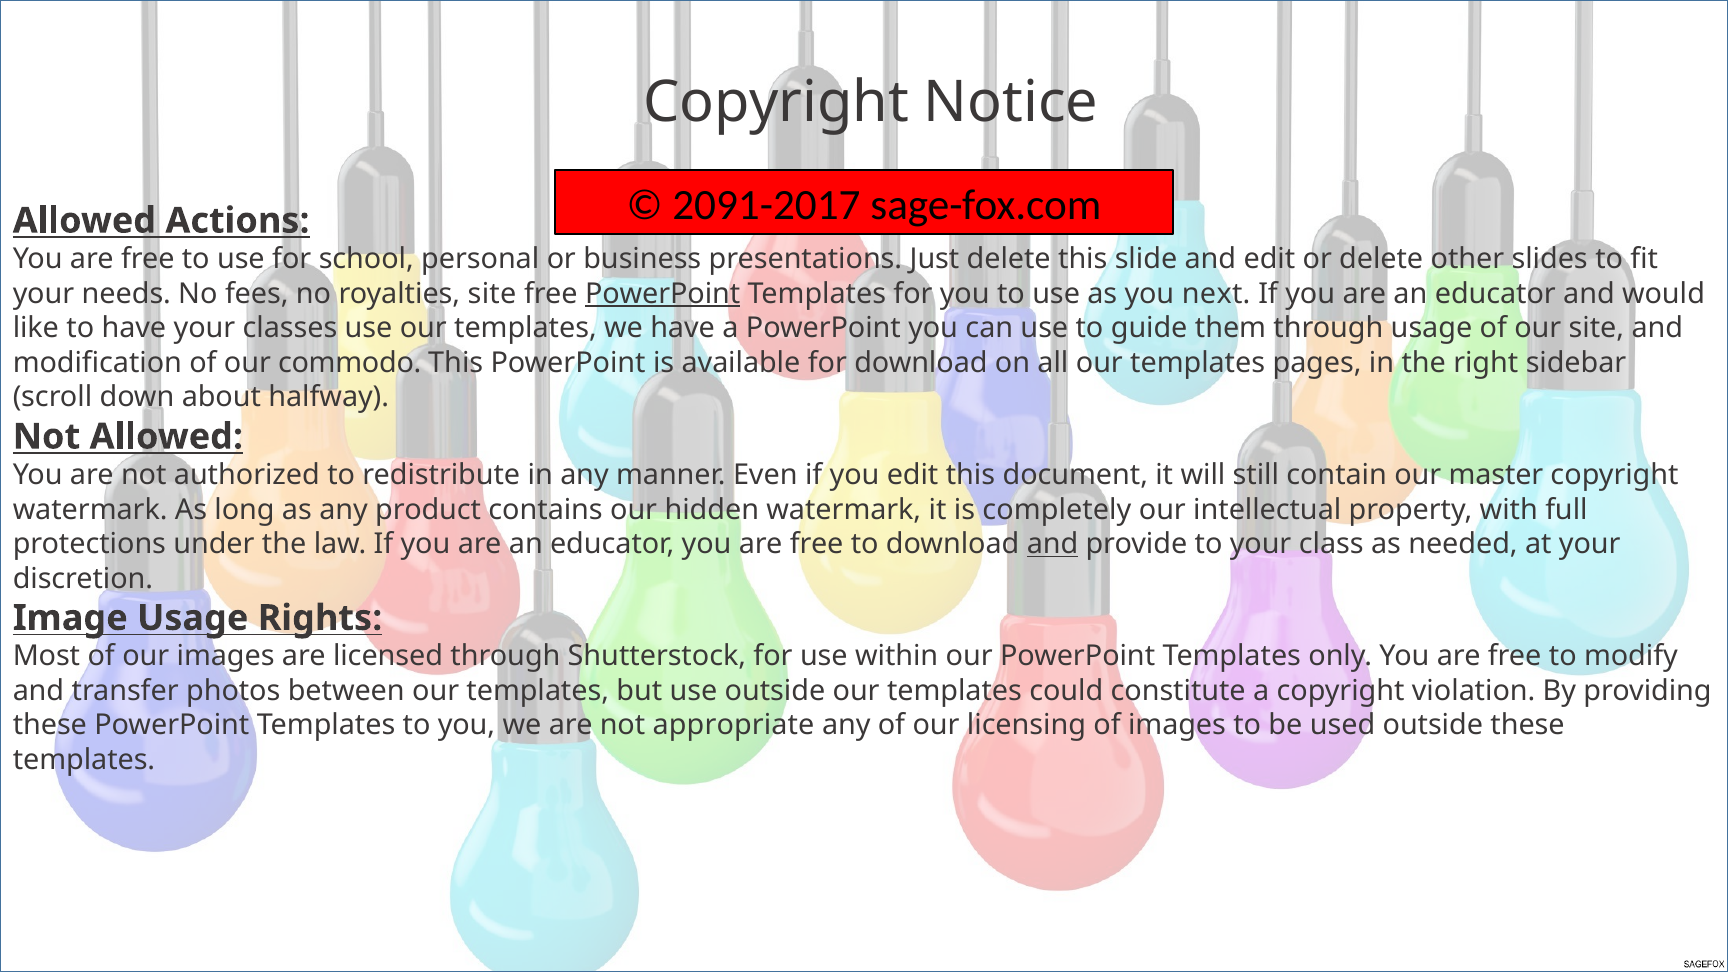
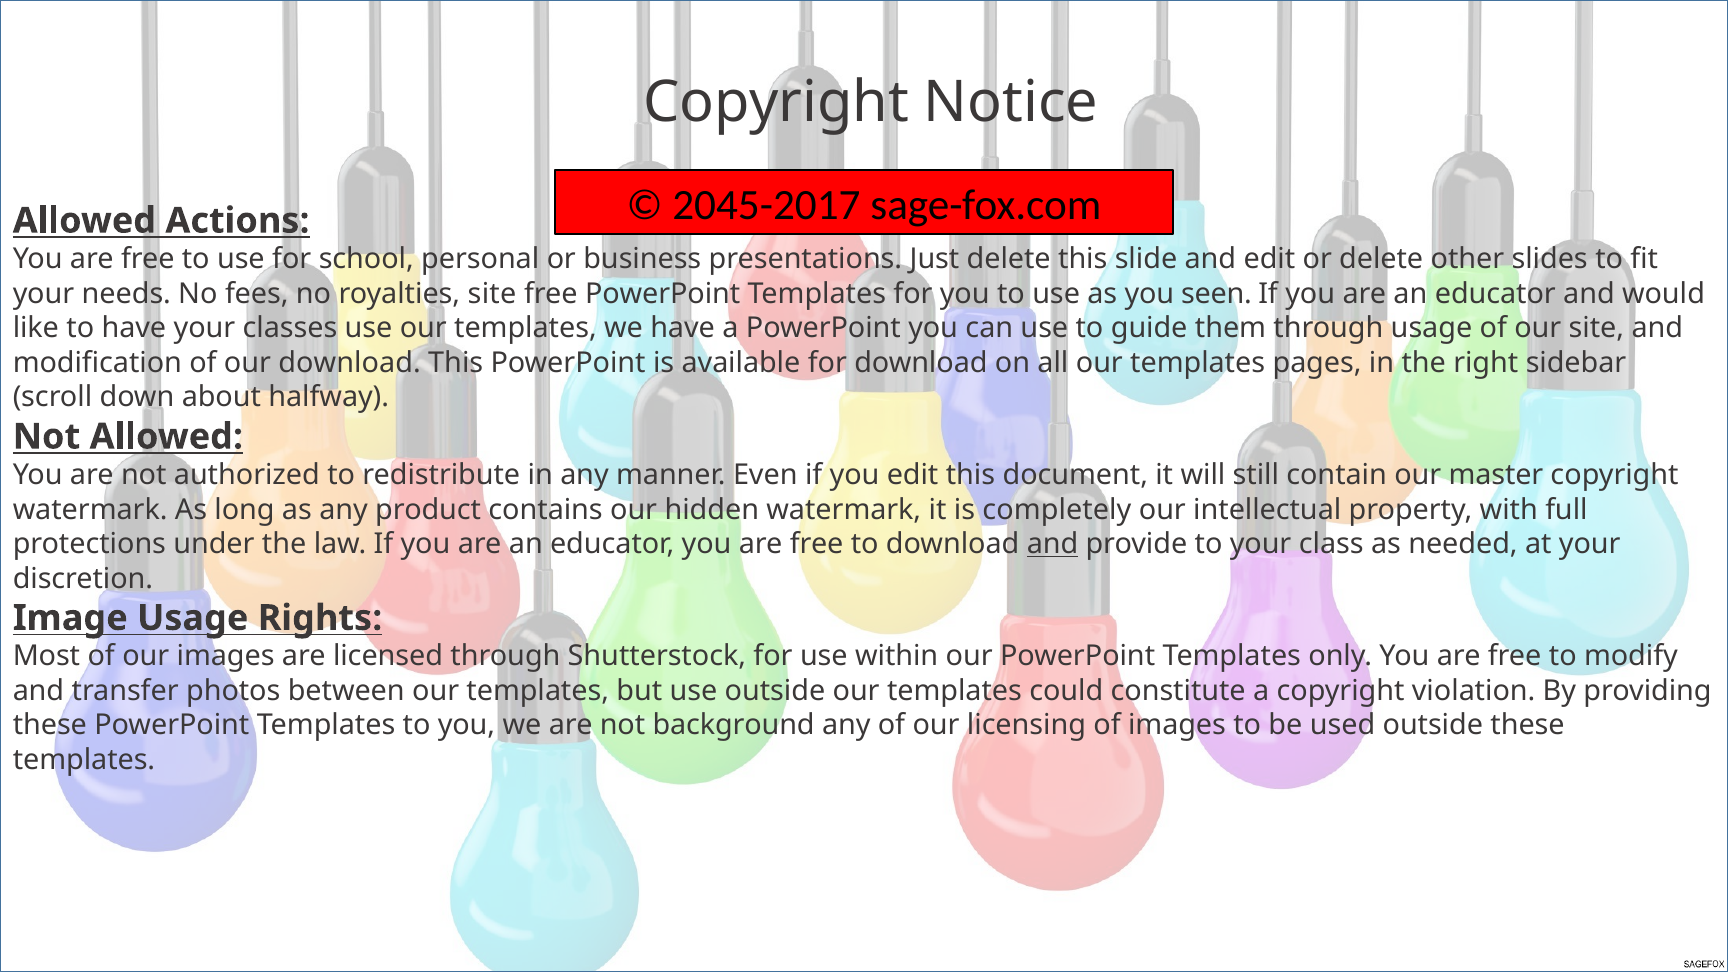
2091-2017: 2091-2017 -> 2045-2017
PowerPoint at (663, 294) underline: present -> none
next: next -> seen
our commodo: commodo -> download
appropriate: appropriate -> background
